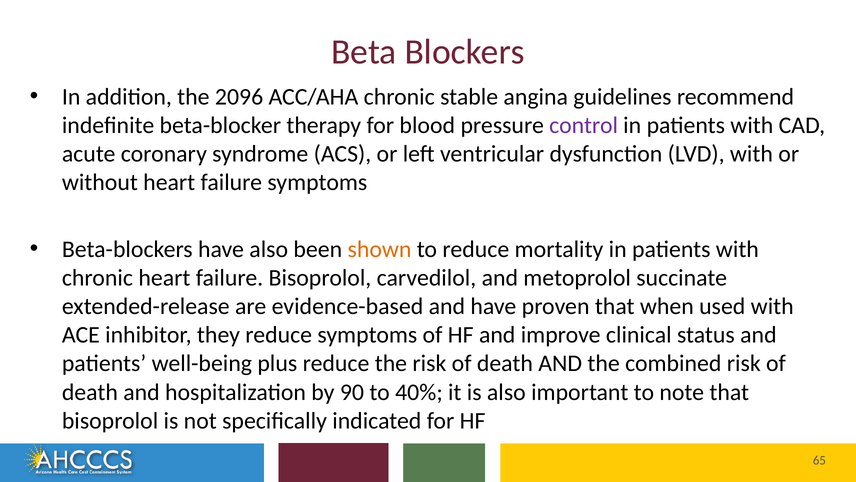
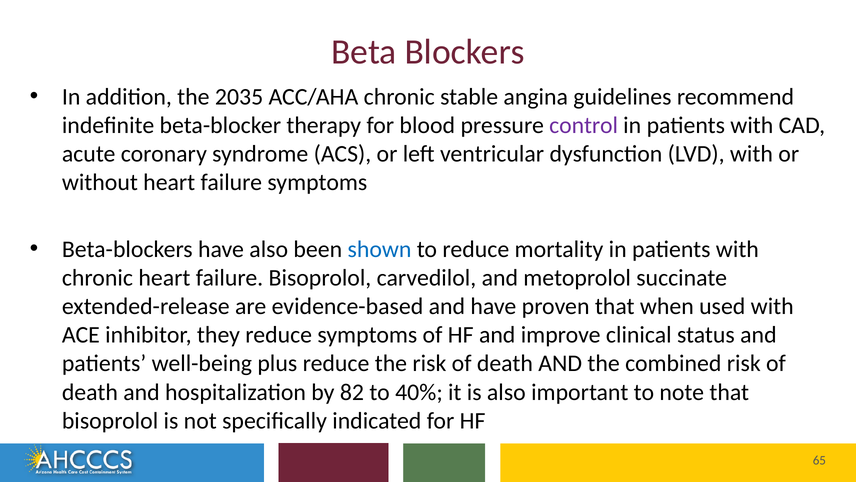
2096: 2096 -> 2035
shown colour: orange -> blue
90: 90 -> 82
